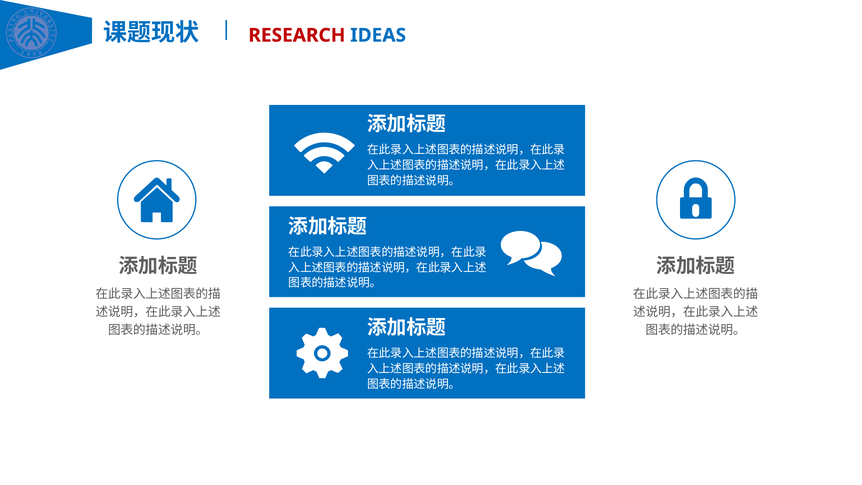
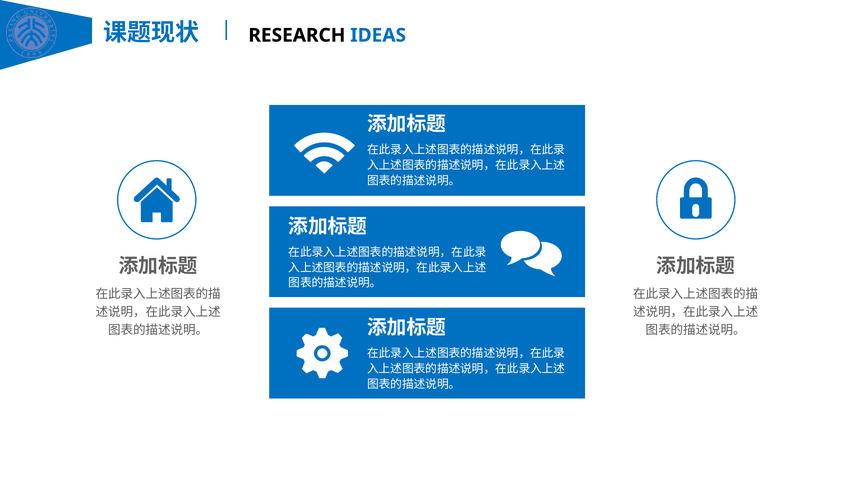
RESEARCH colour: red -> black
